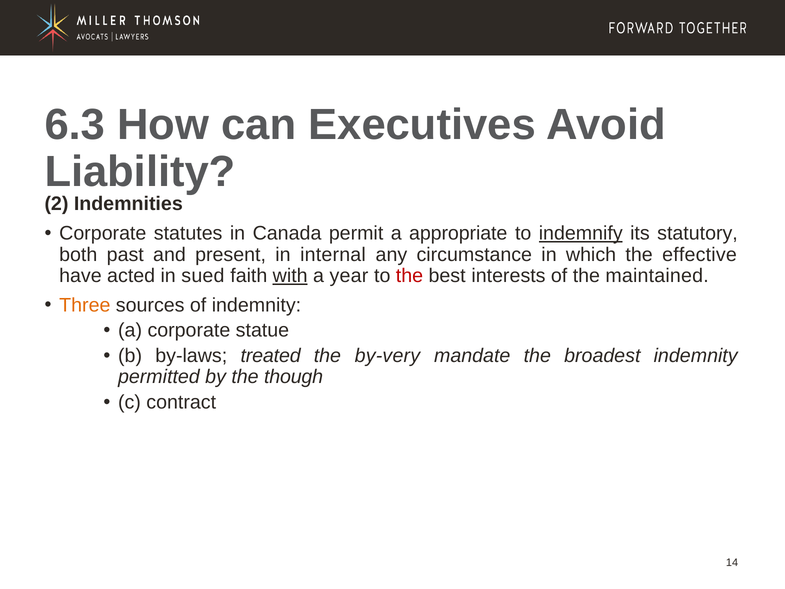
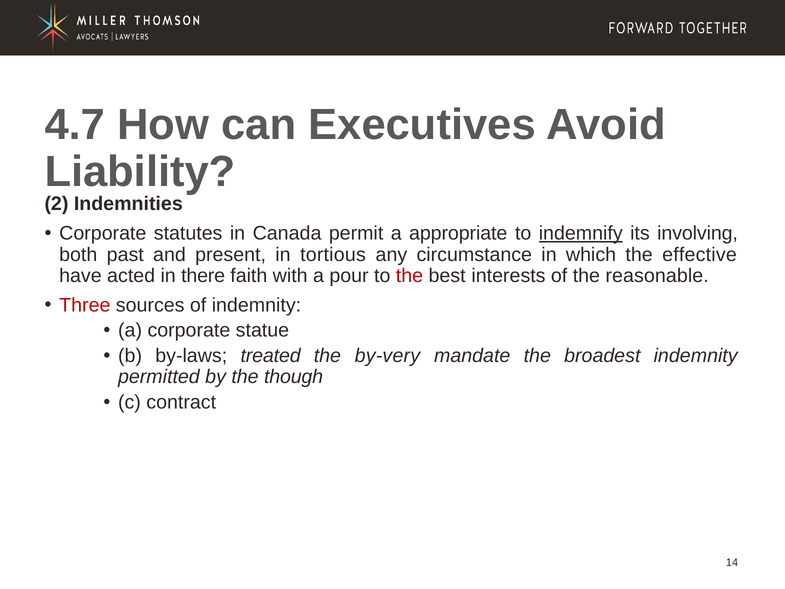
6.3: 6.3 -> 4.7
statutory: statutory -> involving
internal: internal -> tortious
sued: sued -> there
with underline: present -> none
year: year -> pour
maintained: maintained -> reasonable
Three colour: orange -> red
